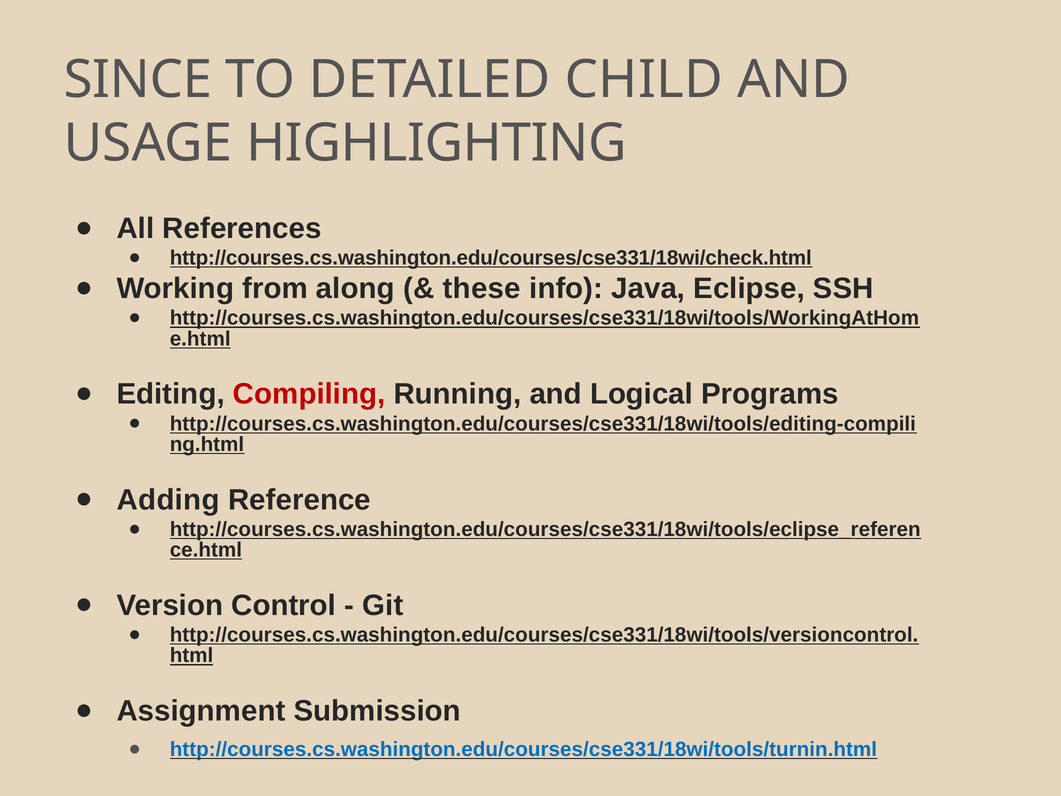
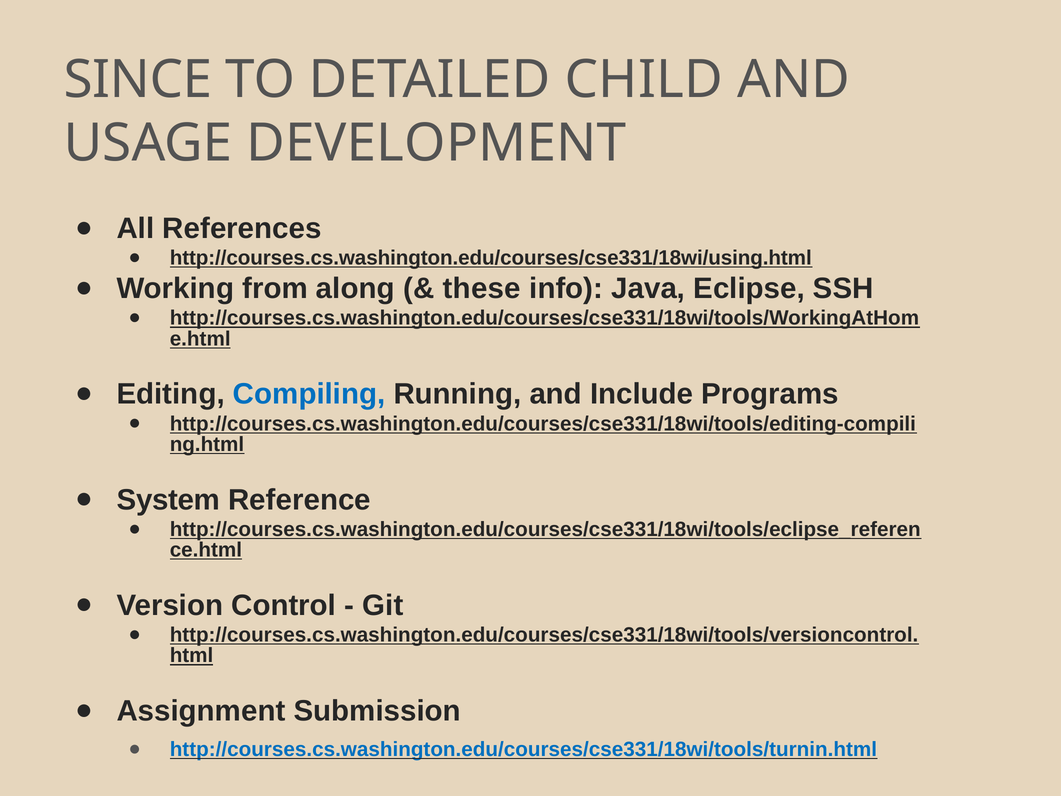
HIGHLIGHTING: HIGHLIGHTING -> DEVELOPMENT
http://courses.cs.washington.edu/courses/cse331/18wi/check.html: http://courses.cs.washington.edu/courses/cse331/18wi/check.html -> http://courses.cs.washington.edu/courses/cse331/18wi/using.html
Compiling colour: red -> blue
Logical: Logical -> Include
Adding: Adding -> System
